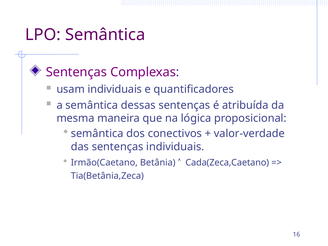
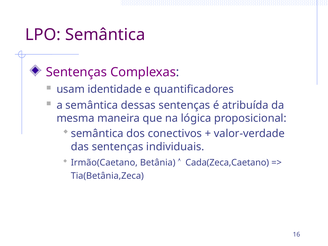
usam individuais: individuais -> identidade
